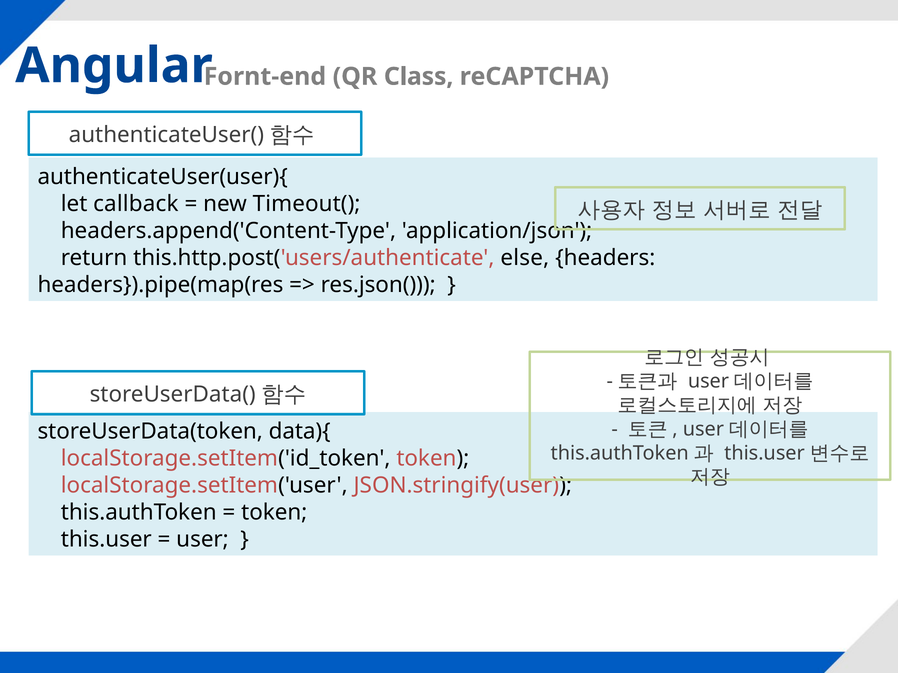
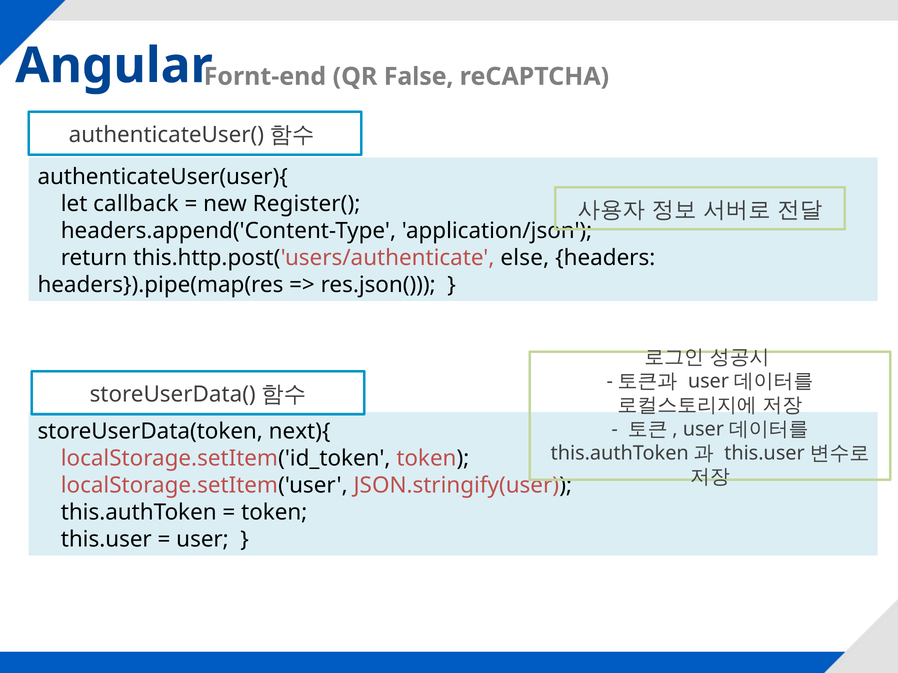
Class: Class -> False
Timeout(: Timeout( -> Register(
data){: data){ -> next){
